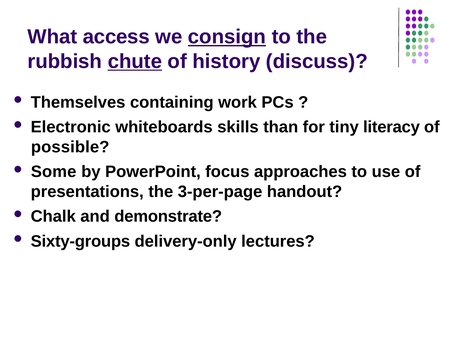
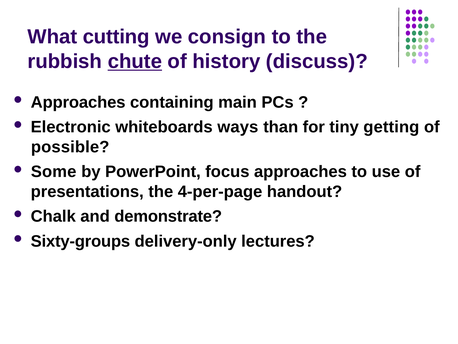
access: access -> cutting
consign underline: present -> none
Themselves at (78, 102): Themselves -> Approaches
work: work -> main
skills: skills -> ways
literacy: literacy -> getting
3-per-page: 3-per-page -> 4-per-page
